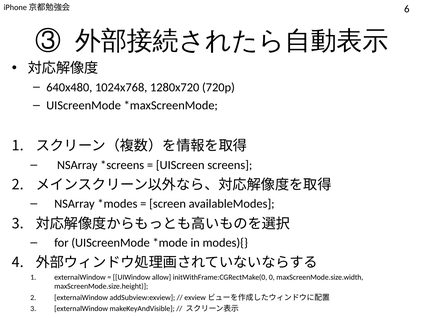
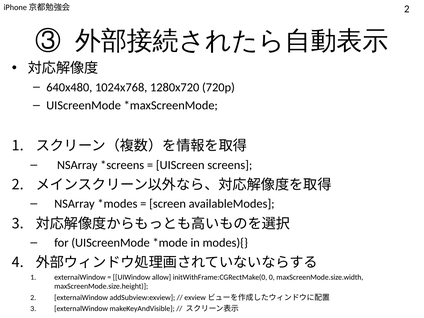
6 at (407, 9): 6 -> 2
